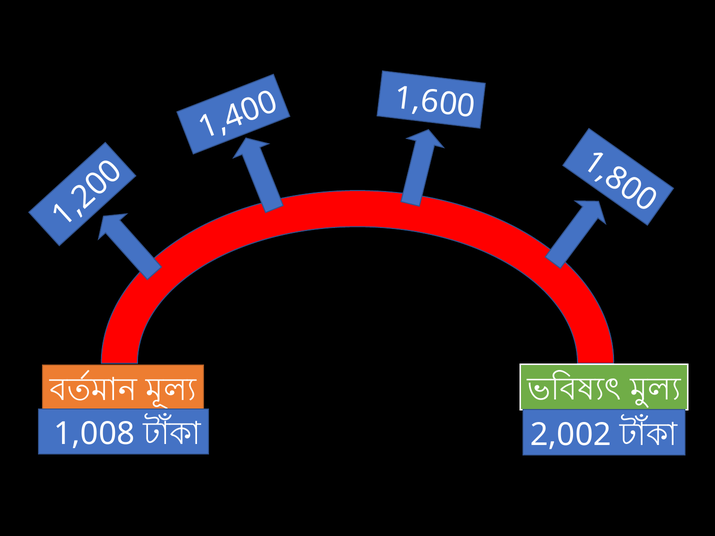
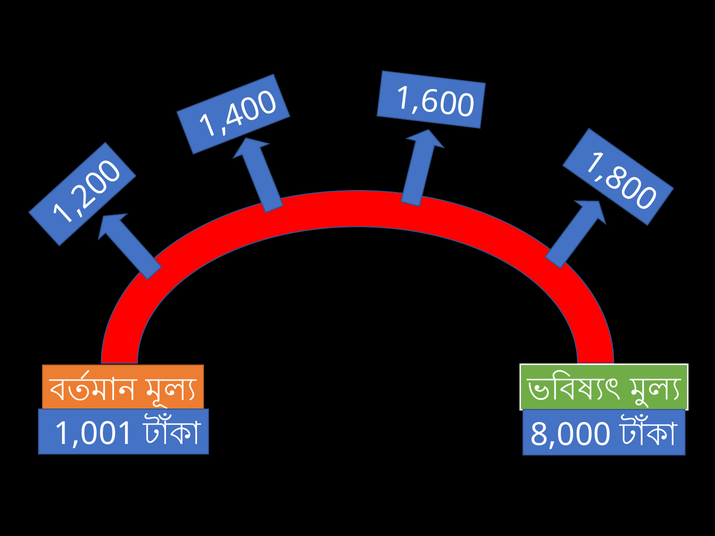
1,008: 1,008 -> 1,001
2,002: 2,002 -> 8,000
